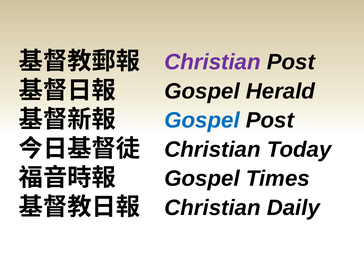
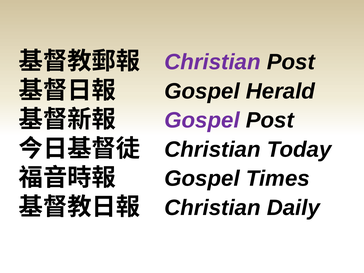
Gospel at (202, 120) colour: blue -> purple
